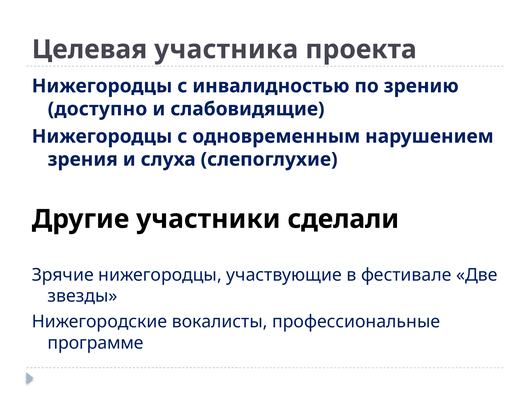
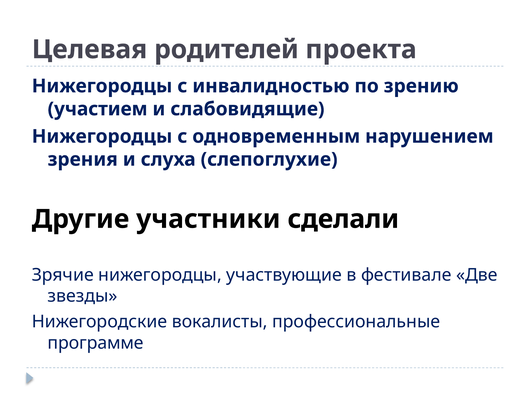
участника: участника -> родителей
доступно: доступно -> участием
